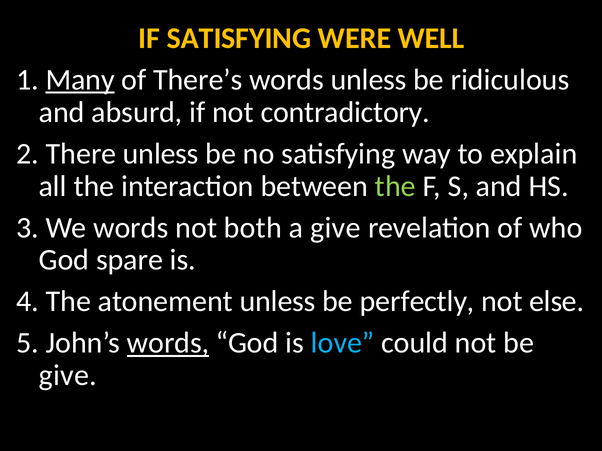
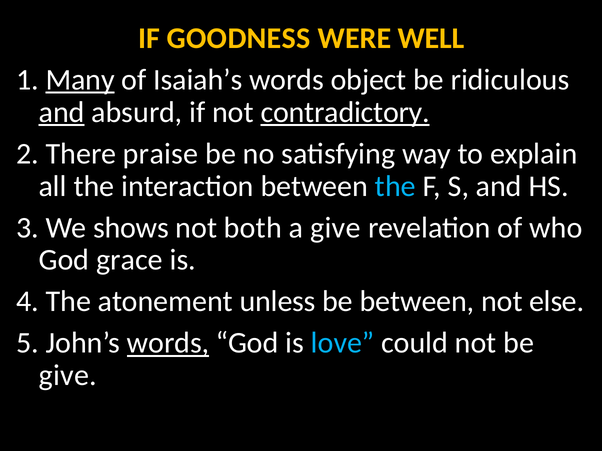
IF SATISFYING: SATISFYING -> GOODNESS
There’s: There’s -> Isaiah’s
words unless: unless -> object
and at (62, 112) underline: none -> present
contradictory underline: none -> present
There unless: unless -> praise
the at (395, 186) colour: light green -> light blue
We words: words -> shows
spare: spare -> grace
be perfectly: perfectly -> between
